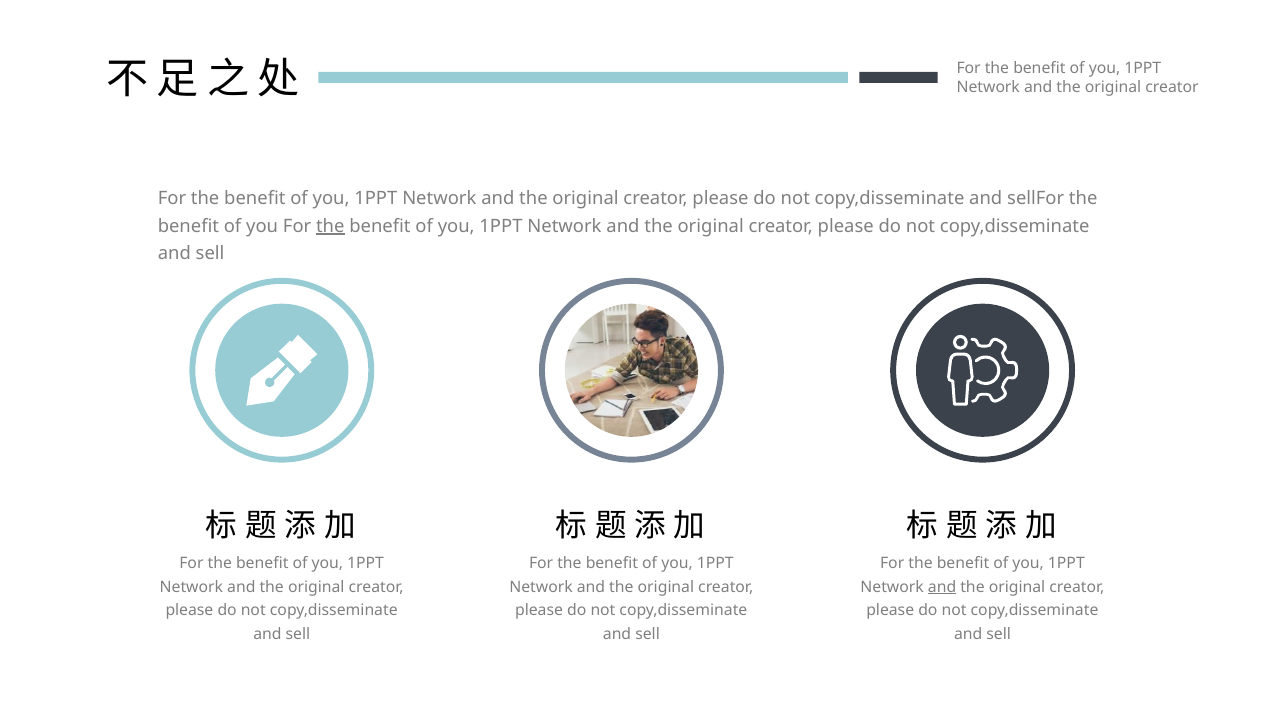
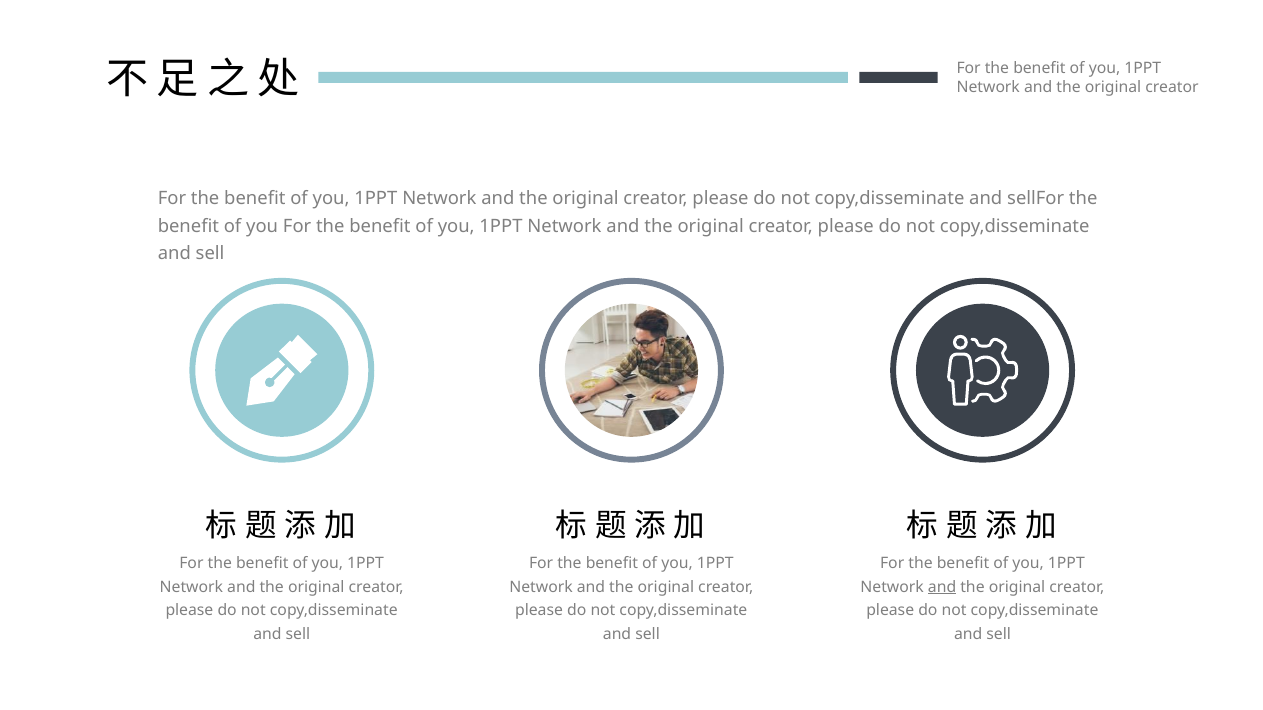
the at (330, 226) underline: present -> none
